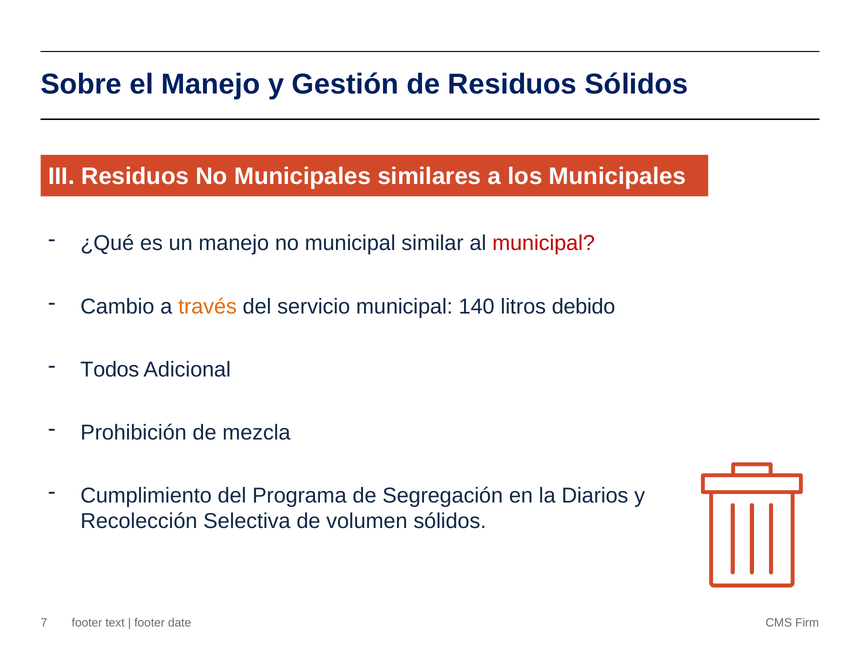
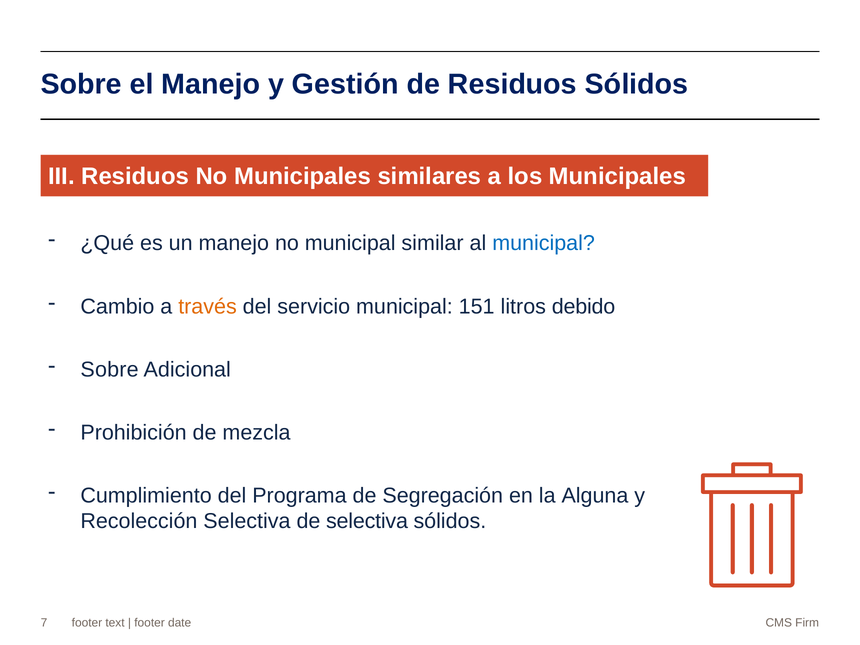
municipal at (544, 243) colour: red -> blue
140: 140 -> 151
Todos at (110, 369): Todos -> Sobre
Diarios: Diarios -> Alguna
de volumen: volumen -> selectiva
